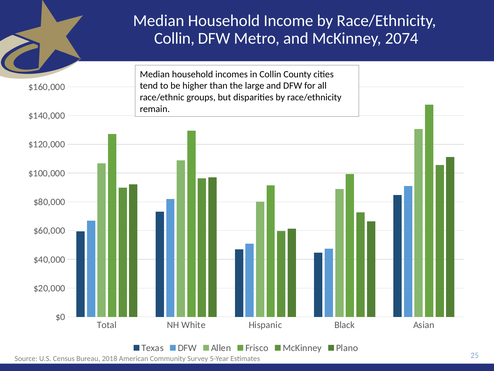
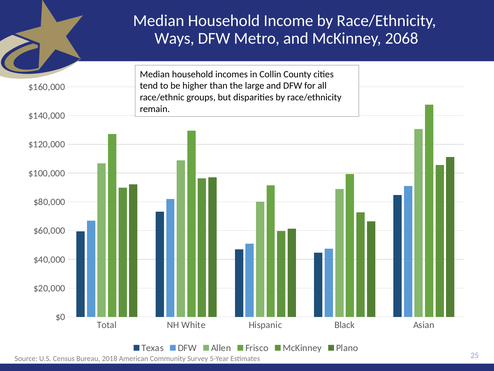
Collin at (174, 38): Collin -> Ways
2074: 2074 -> 2068
